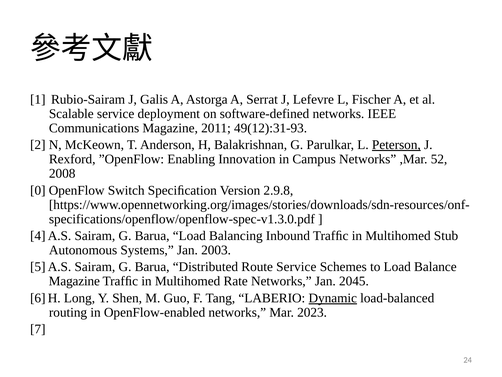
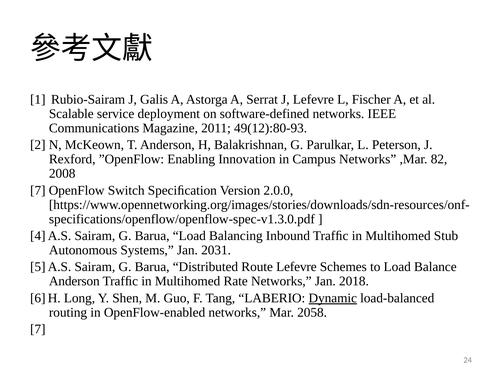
49(12):31-93: 49(12):31-93 -> 49(12):80-93
Peterson underline: present -> none
52: 52 -> 82
0 at (38, 190): 0 -> 7
2.9.8: 2.9.8 -> 2.0.0
2003: 2003 -> 2031
Route Service: Service -> Lefevre
Magazine at (74, 281): Magazine -> Anderson
2045: 2045 -> 2018
2023: 2023 -> 2058
